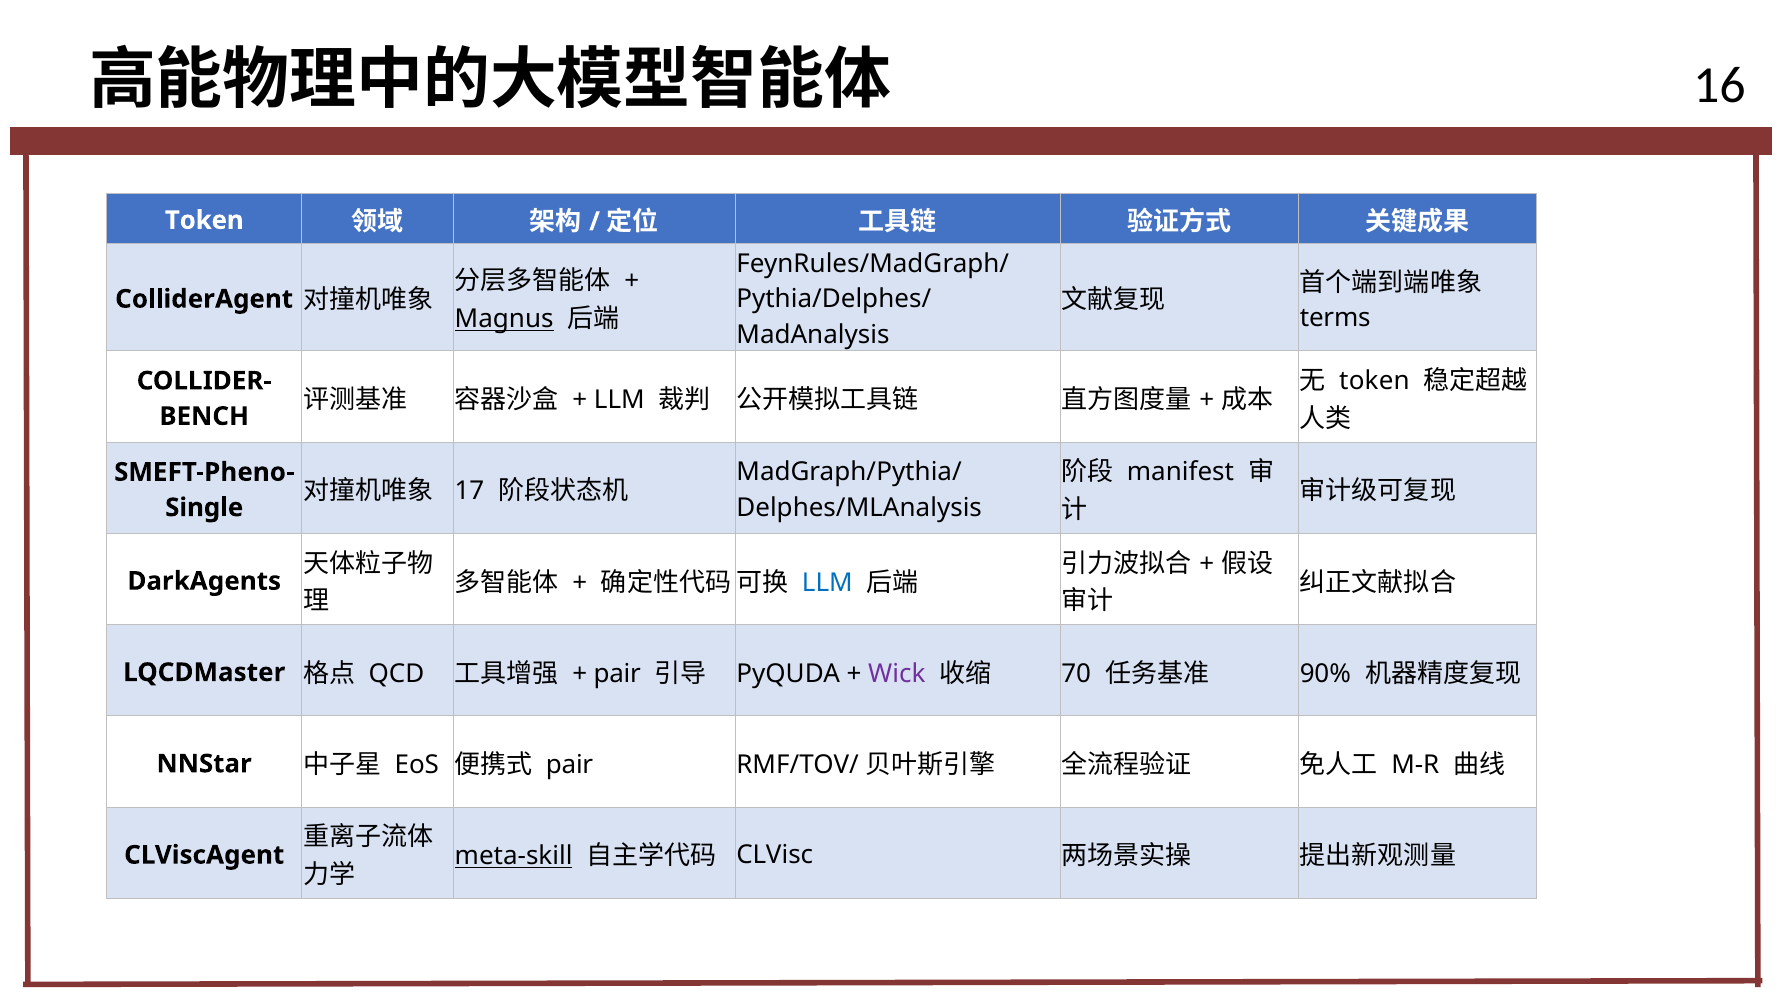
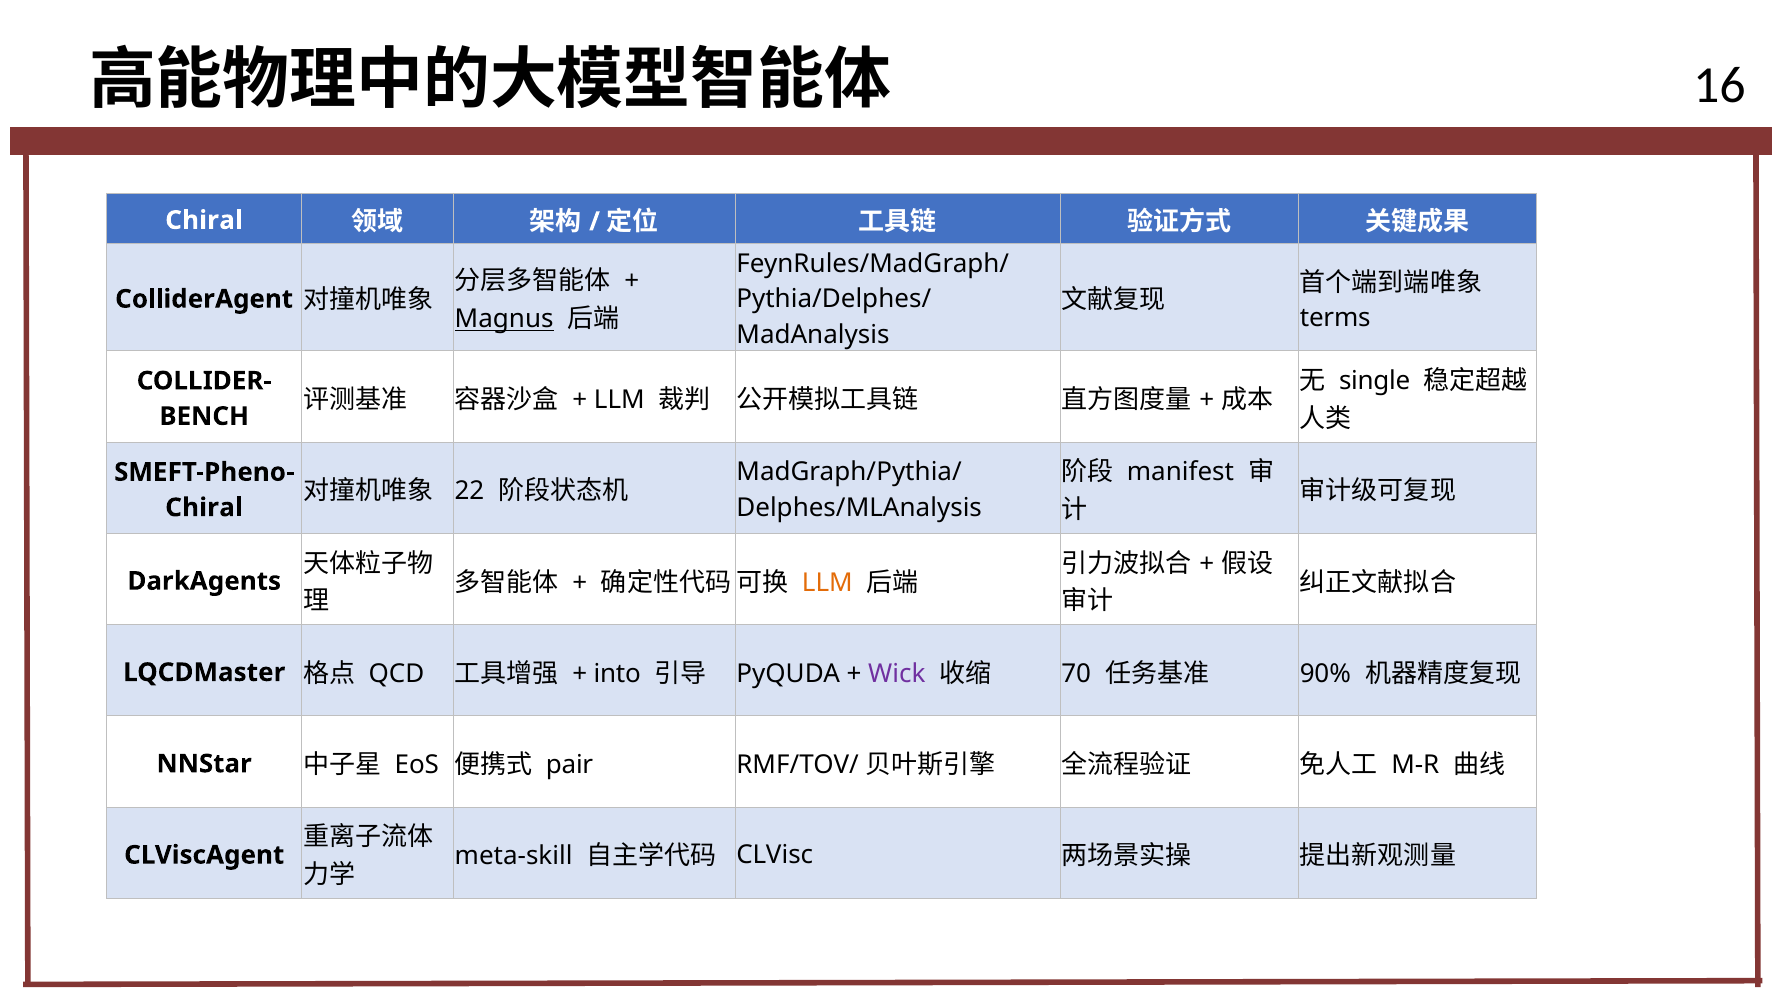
Token at (204, 220): Token -> Chiral
token at (1374, 381): token -> single
17: 17 -> 22
Single at (204, 507): Single -> Chiral
LLM at (827, 582) colour: blue -> orange
pair at (617, 673): pair -> into
meta-skill underline: present -> none
